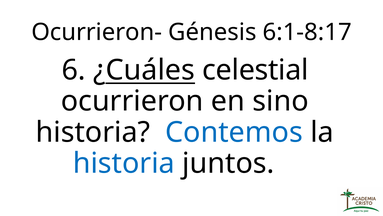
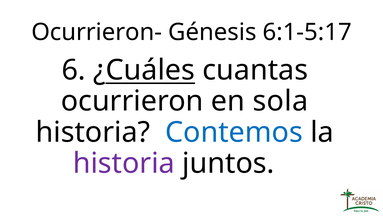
6:1-8:17: 6:1-8:17 -> 6:1-5:17
celestial: celestial -> cuantas
sino: sino -> sola
historia at (124, 163) colour: blue -> purple
